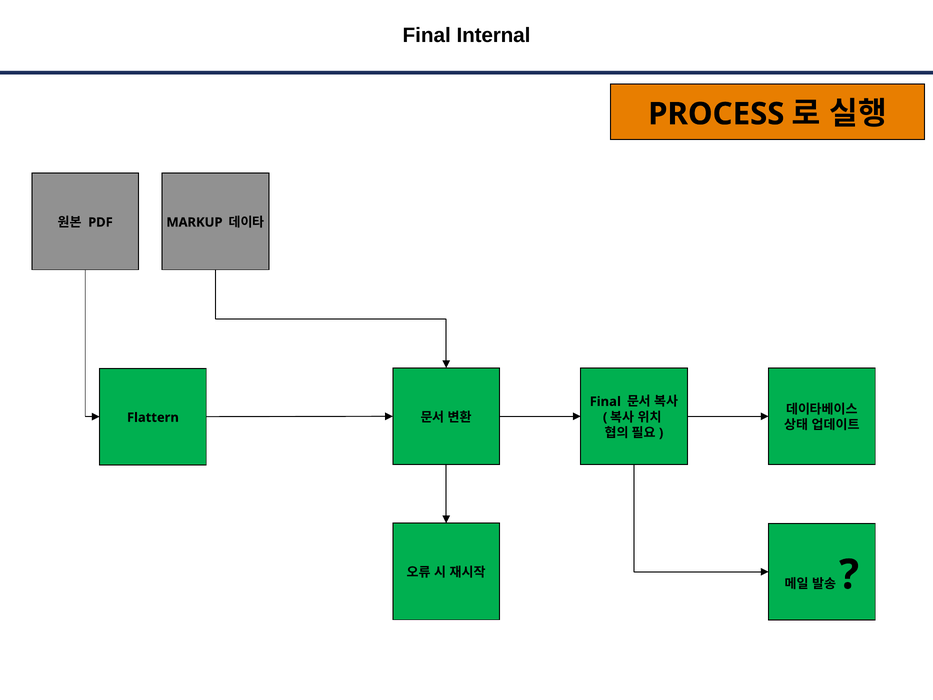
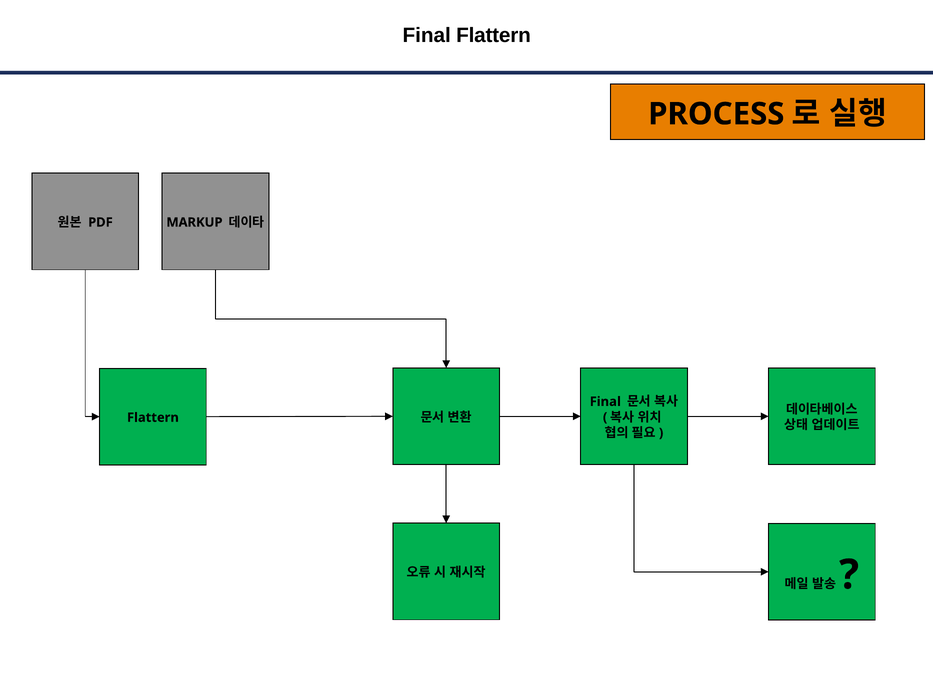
Final Internal: Internal -> Flattern
